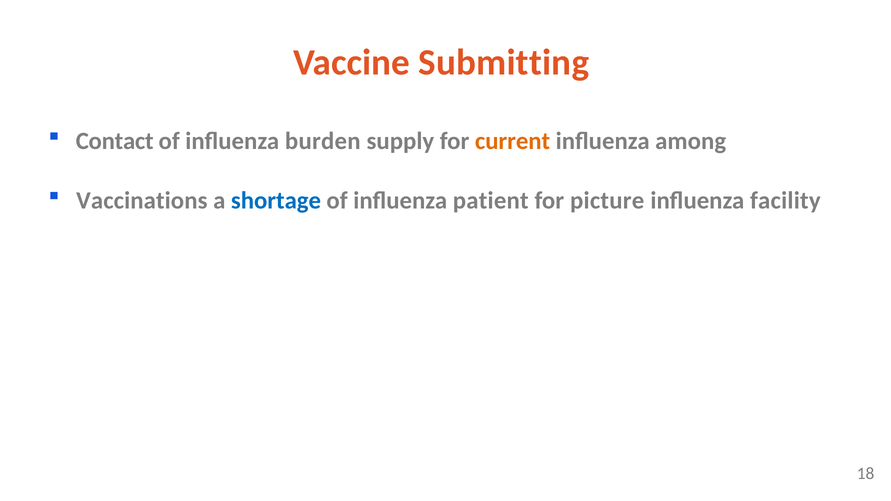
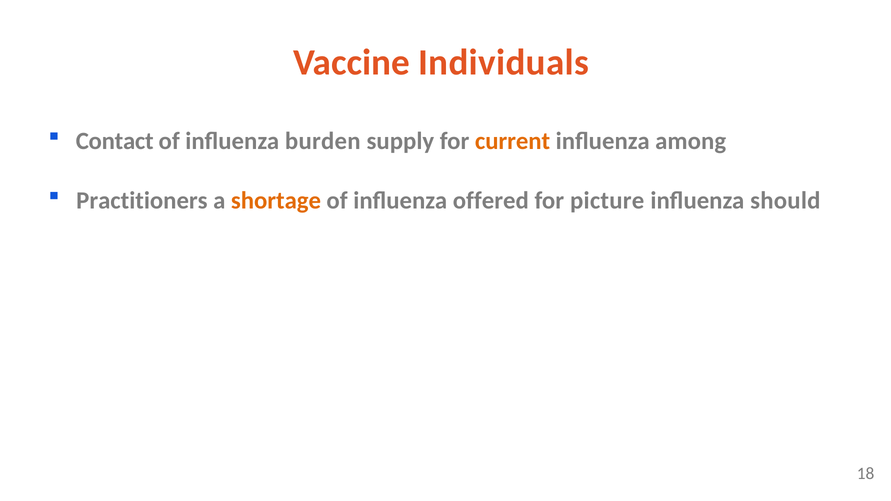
Submitting: Submitting -> Individuals
Vaccinations: Vaccinations -> Practitioners
shortage colour: blue -> orange
patient: patient -> offered
facility: facility -> should
